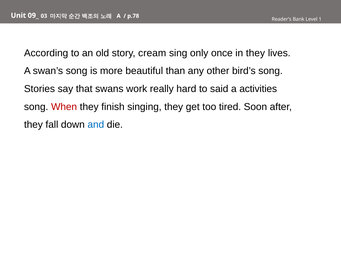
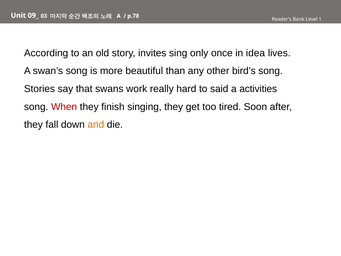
cream: cream -> invites
in they: they -> idea
and colour: blue -> orange
